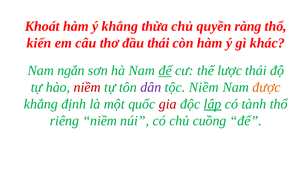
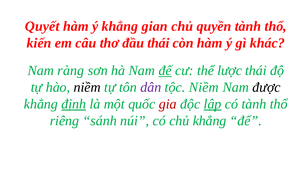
Khoát: Khoát -> Quyết
thừa: thừa -> gian
quyền ràng: ràng -> tành
ngắn: ngắn -> ràng
niềm at (87, 87) colour: red -> black
được colour: orange -> black
định underline: none -> present
riêng niềm: niềm -> sánh
chủ cuồng: cuồng -> khẳng
